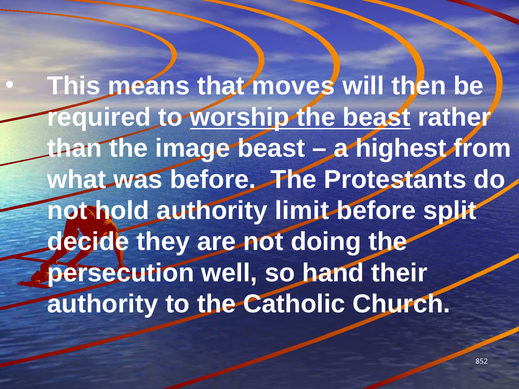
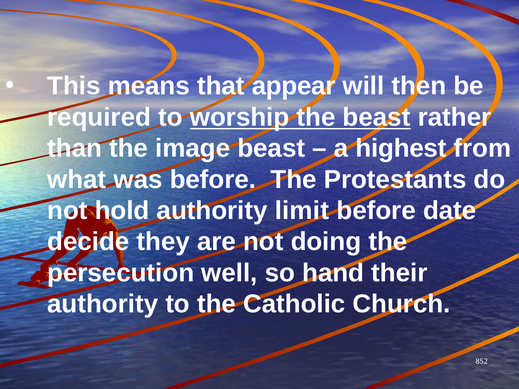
moves: moves -> appear
split: split -> date
